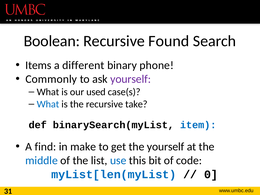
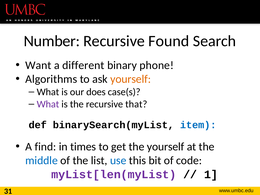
Boolean: Boolean -> Number
Items: Items -> Want
Commonly: Commonly -> Algorithms
yourself at (131, 79) colour: purple -> orange
used: used -> does
What at (48, 104) colour: blue -> purple
take: take -> that
make: make -> times
myList[len(myList colour: blue -> purple
0: 0 -> 1
